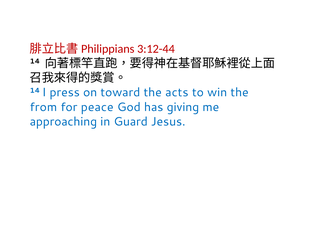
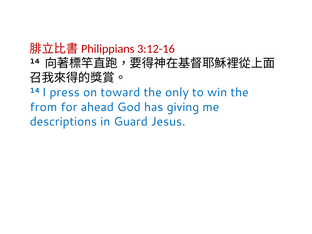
3:12-44: 3:12-44 -> 3:12-16
acts: acts -> only
peace: peace -> ahead
approaching: approaching -> descriptions
